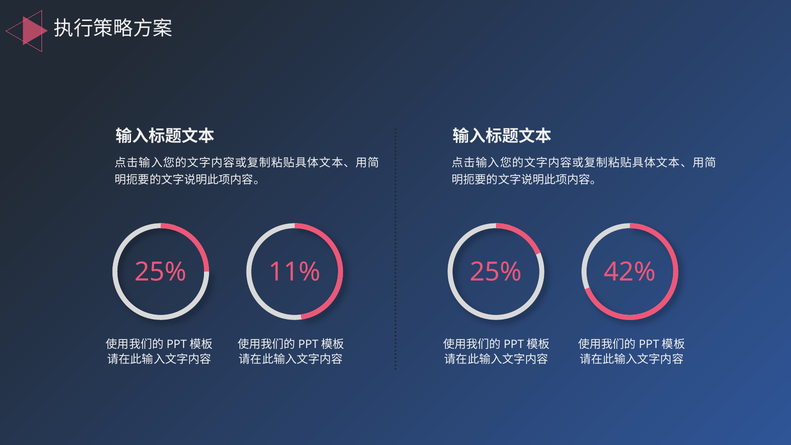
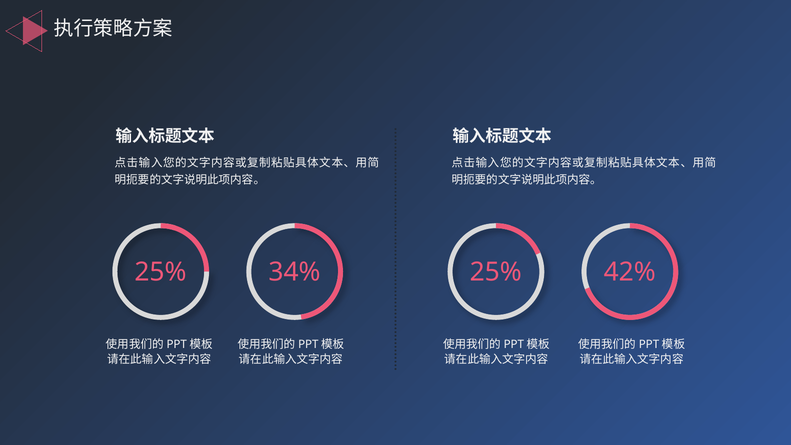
11%: 11% -> 34%
